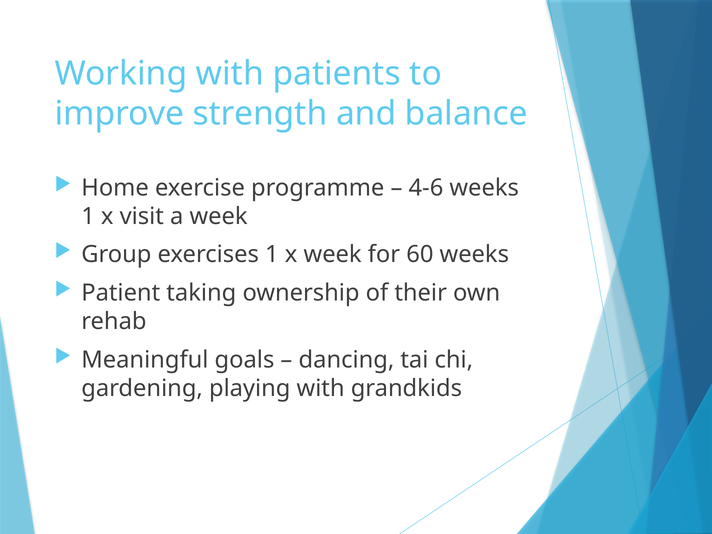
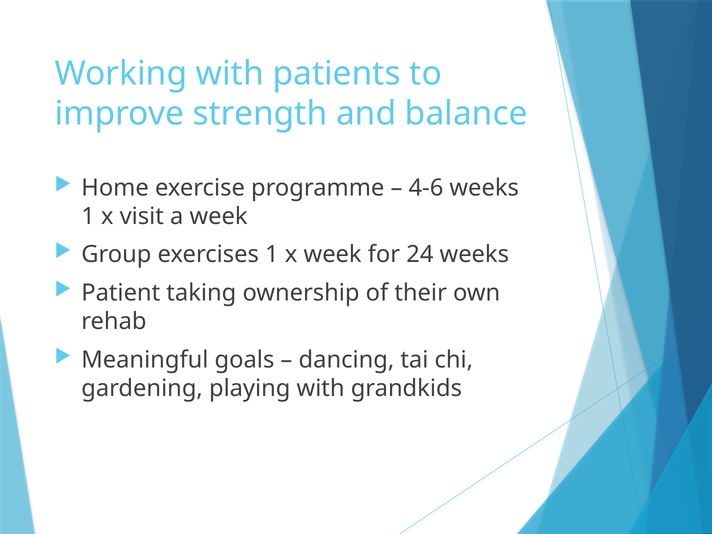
60: 60 -> 24
